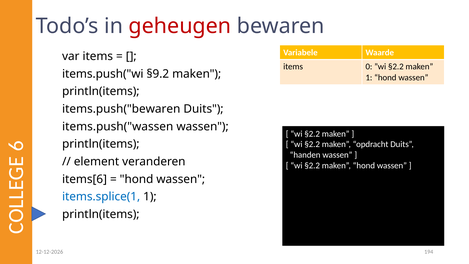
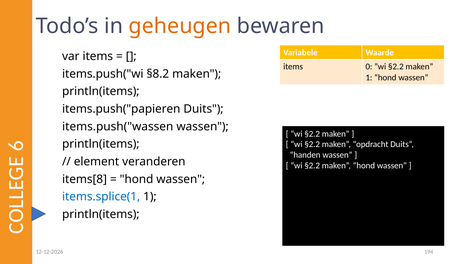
geheugen colour: red -> orange
§9.2: §9.2 -> §8.2
items.push("bewaren: items.push("bewaren -> items.push("papieren
items[6: items[6 -> items[8
